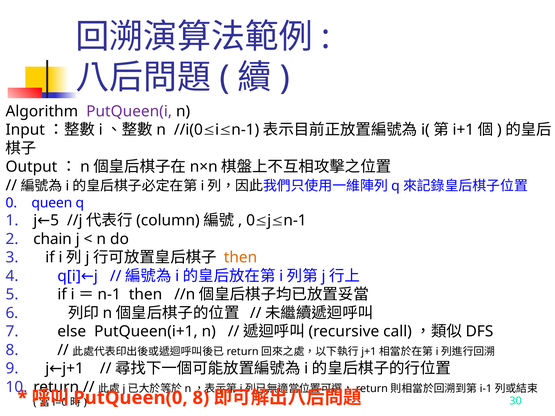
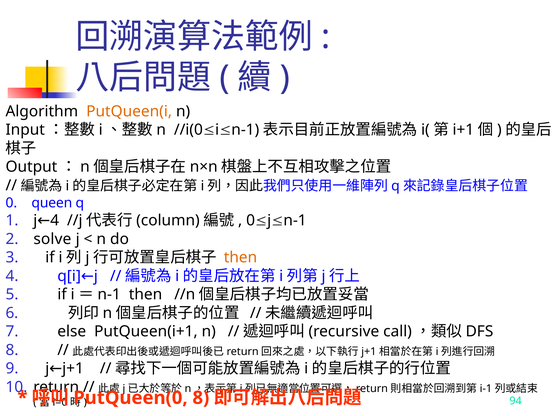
PutQueen(i colour: purple -> orange
j 5: 5 -> 4
chain: chain -> solve
30: 30 -> 94
